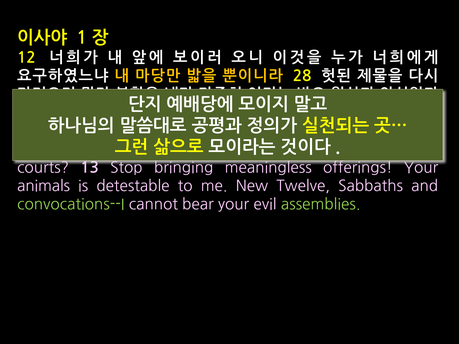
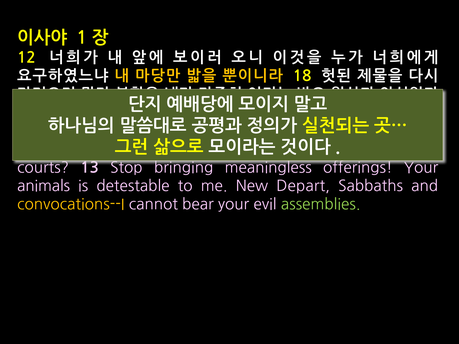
28: 28 -> 18
Twelve: Twelve -> Depart
convocations--I colour: light green -> yellow
